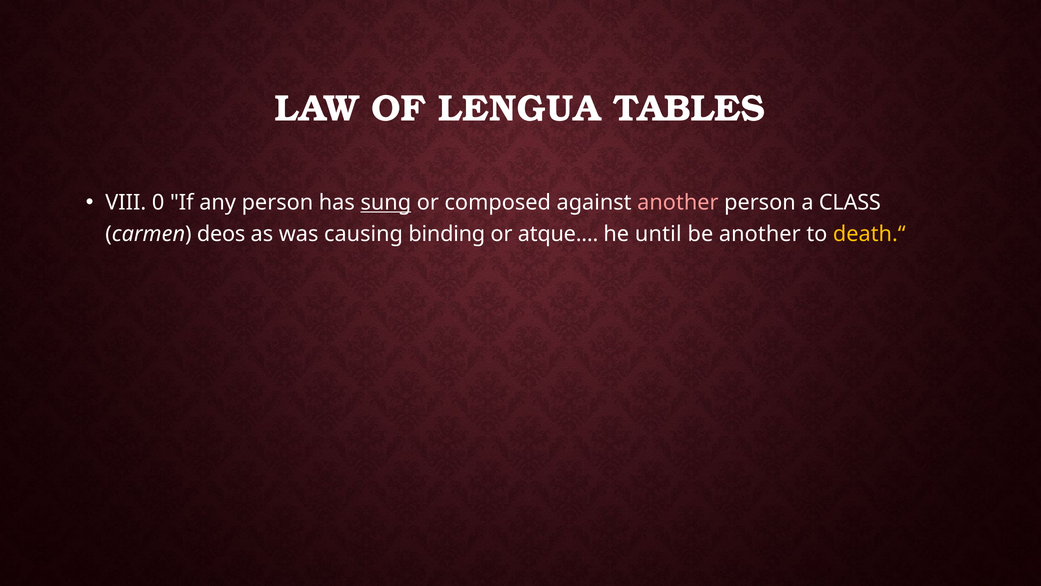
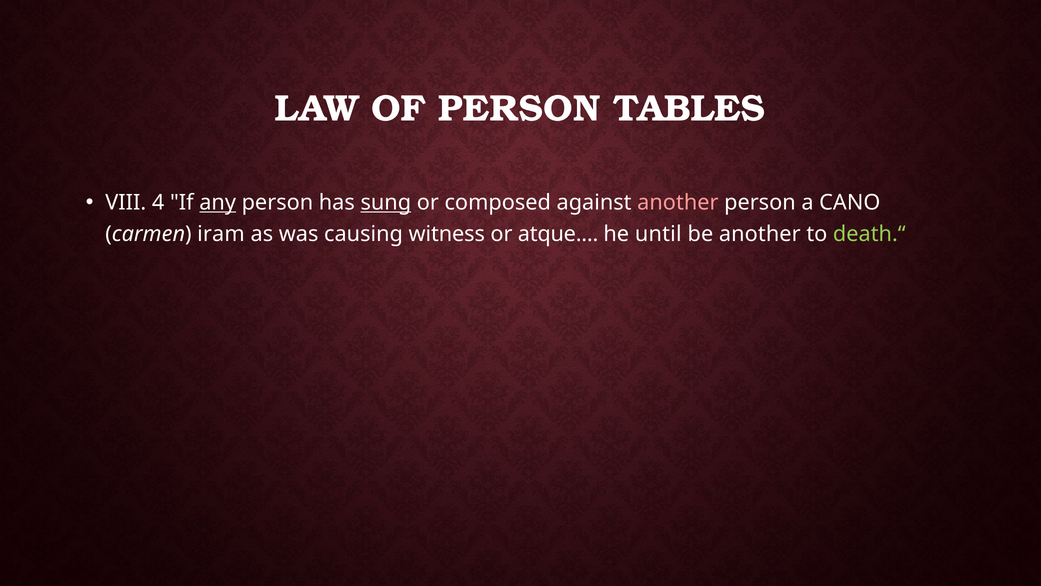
OF LENGUA: LENGUA -> PERSON
0: 0 -> 4
any underline: none -> present
CLASS: CLASS -> CANO
deos: deos -> iram
binding: binding -> witness
death.“ colour: yellow -> light green
